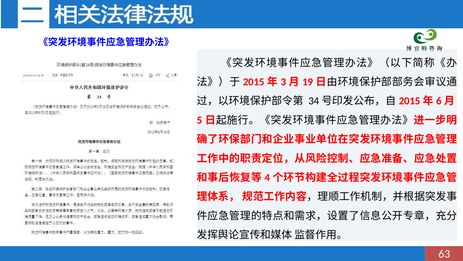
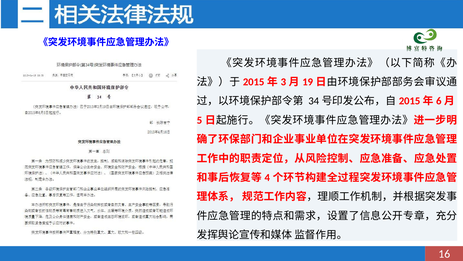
63: 63 -> 16
